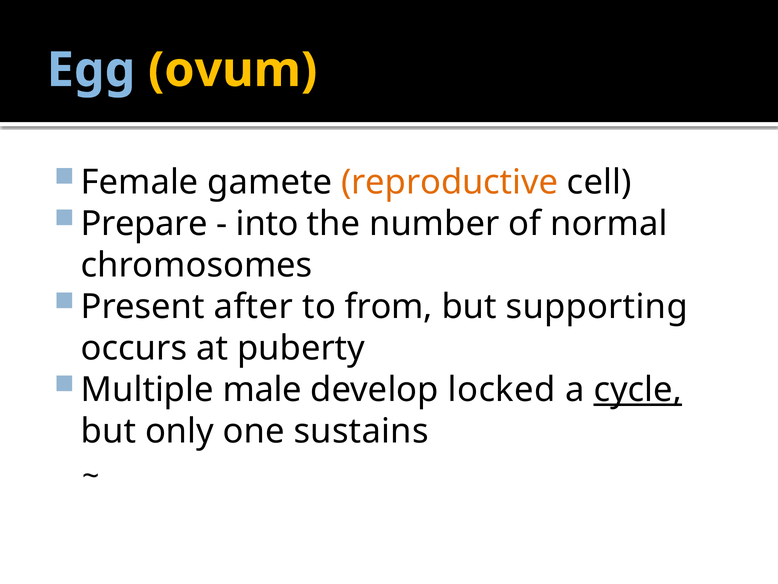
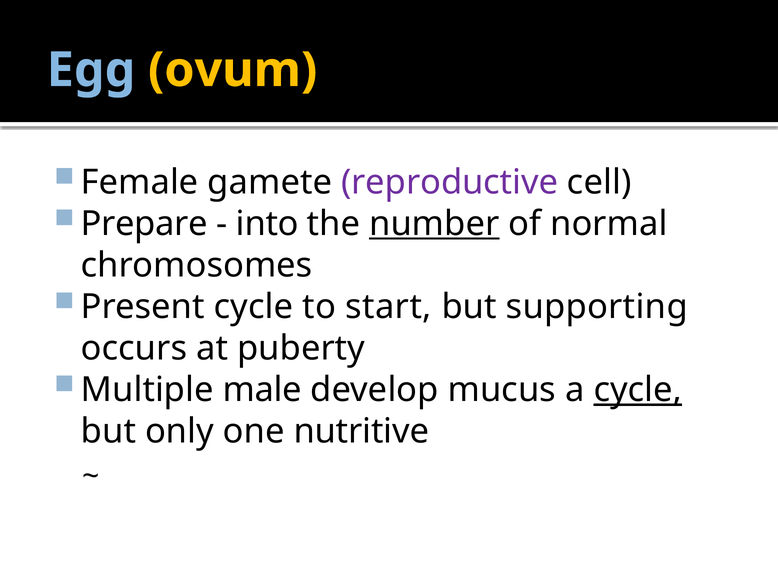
reproductive colour: orange -> purple
number underline: none -> present
Present after: after -> cycle
from: from -> start
locked: locked -> mucus
sustains: sustains -> nutritive
